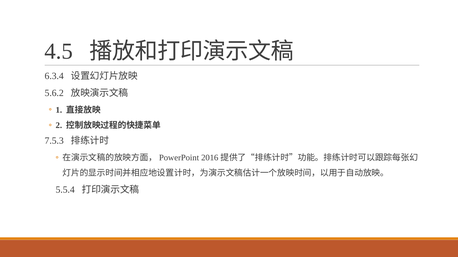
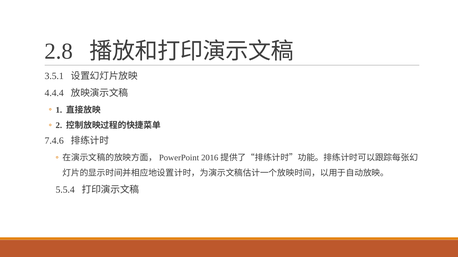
4.5: 4.5 -> 2.8
6.3.4: 6.3.4 -> 3.5.1
5.6.2: 5.6.2 -> 4.4.4
7.5.3: 7.5.3 -> 7.4.6
